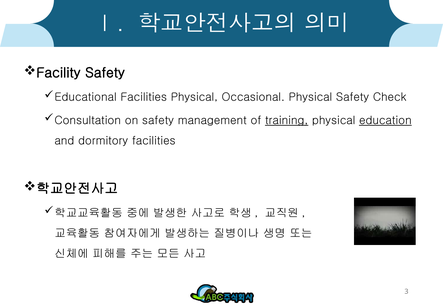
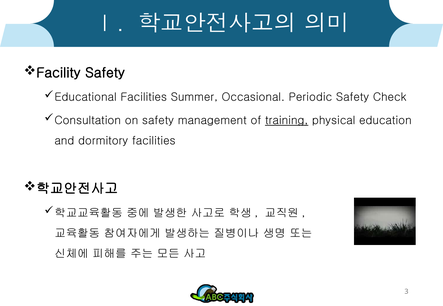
Facilities Physical: Physical -> Summer
Occasional Physical: Physical -> Periodic
education underline: present -> none
